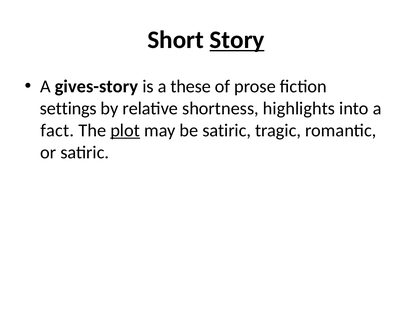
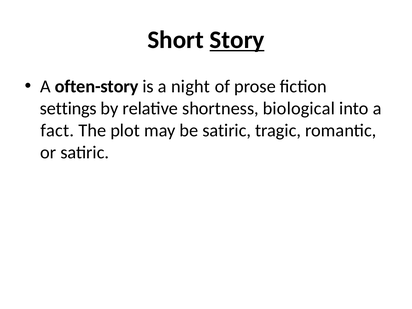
gives-story: gives-story -> often-story
these: these -> night
highlights: highlights -> biological
plot underline: present -> none
